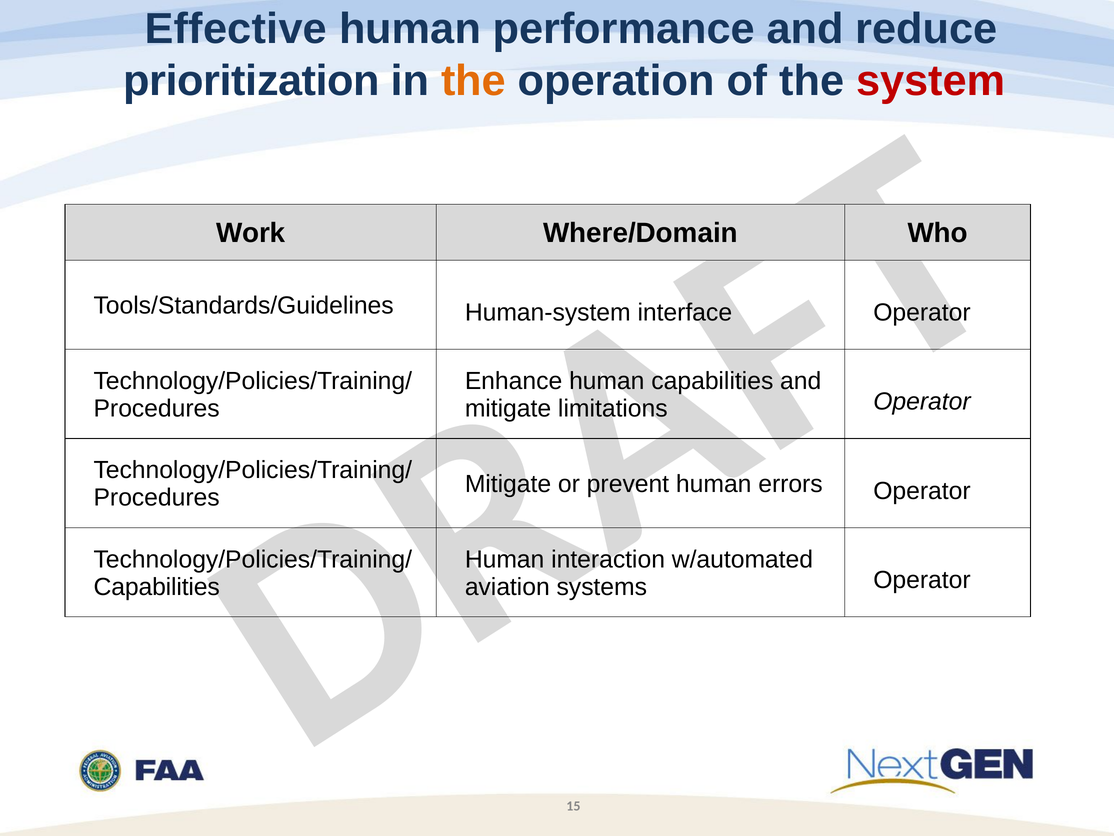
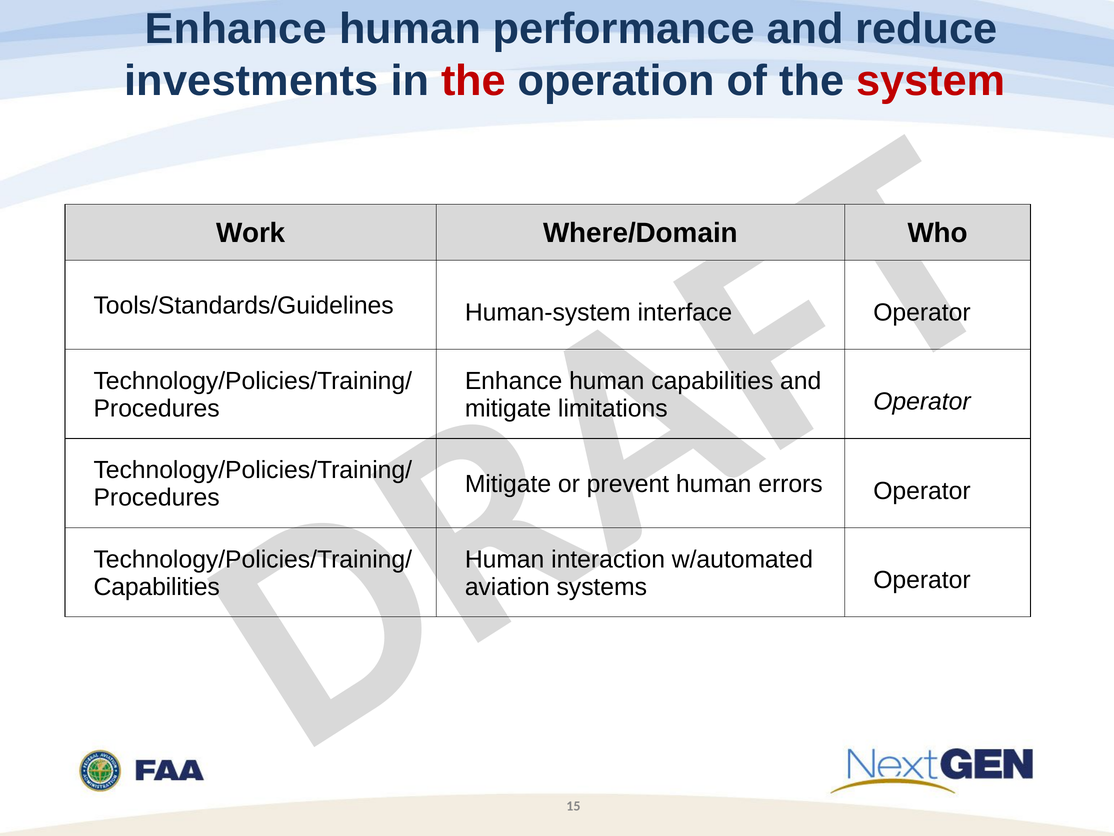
Effective at (236, 29): Effective -> Enhance
prioritization: prioritization -> investments
the at (473, 81) colour: orange -> red
